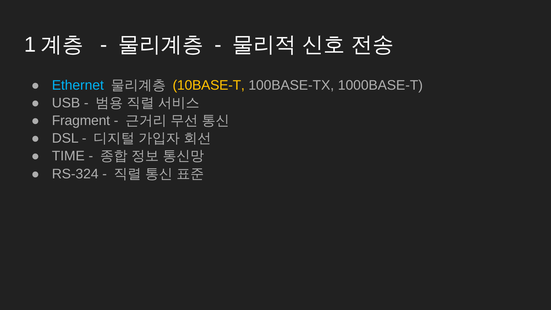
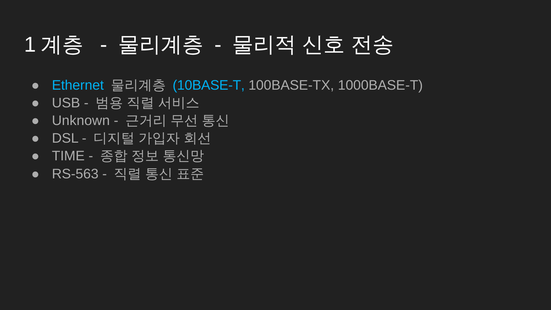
10BASE-T colour: yellow -> light blue
Fragment: Fragment -> Unknown
RS-324: RS-324 -> RS-563
